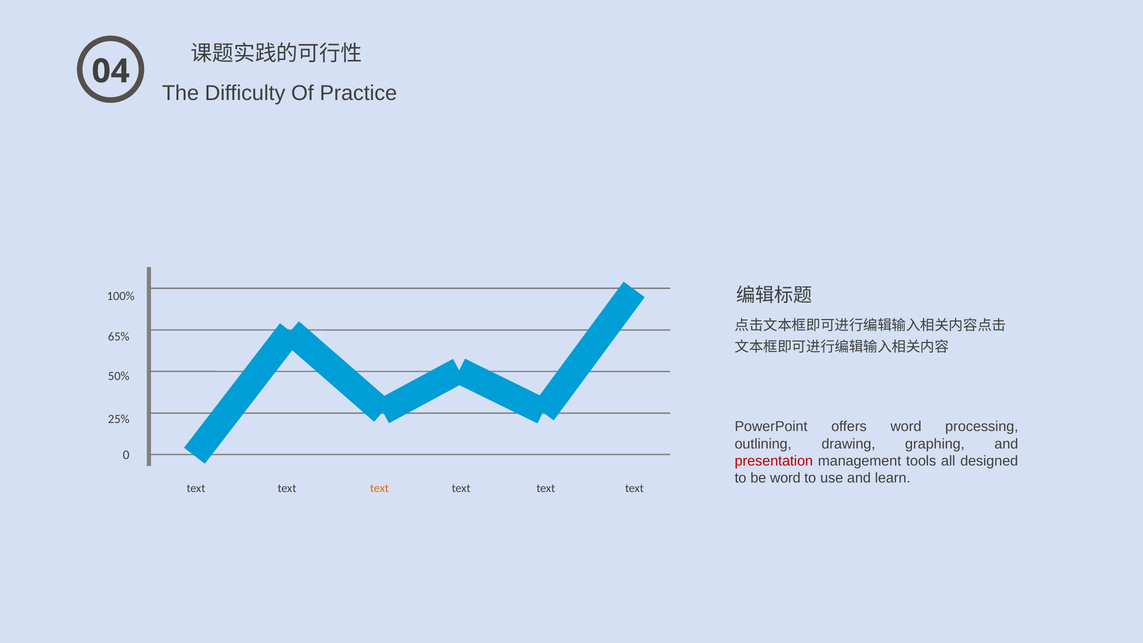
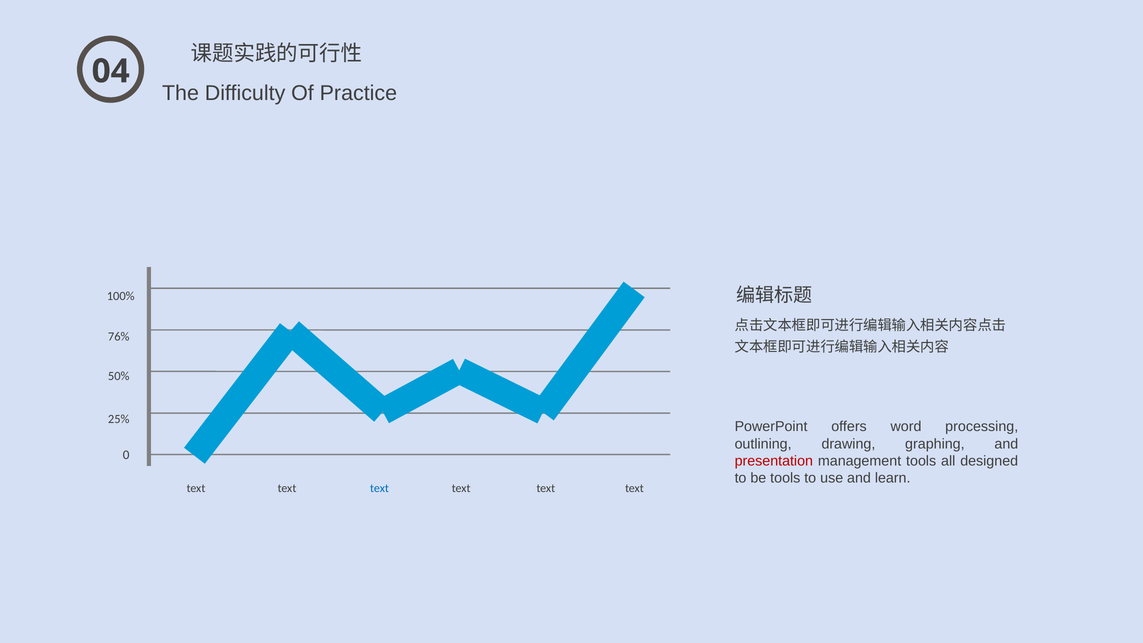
65%: 65% -> 76%
be word: word -> tools
text at (379, 489) colour: orange -> blue
